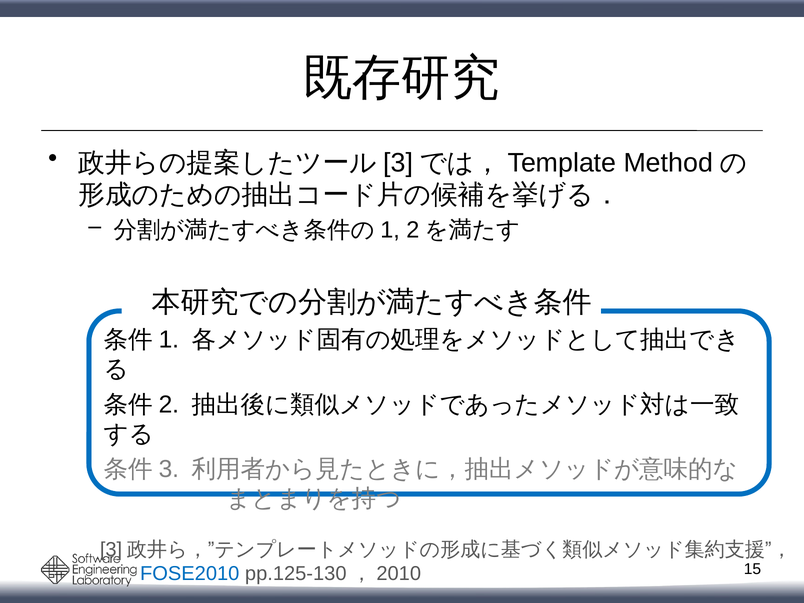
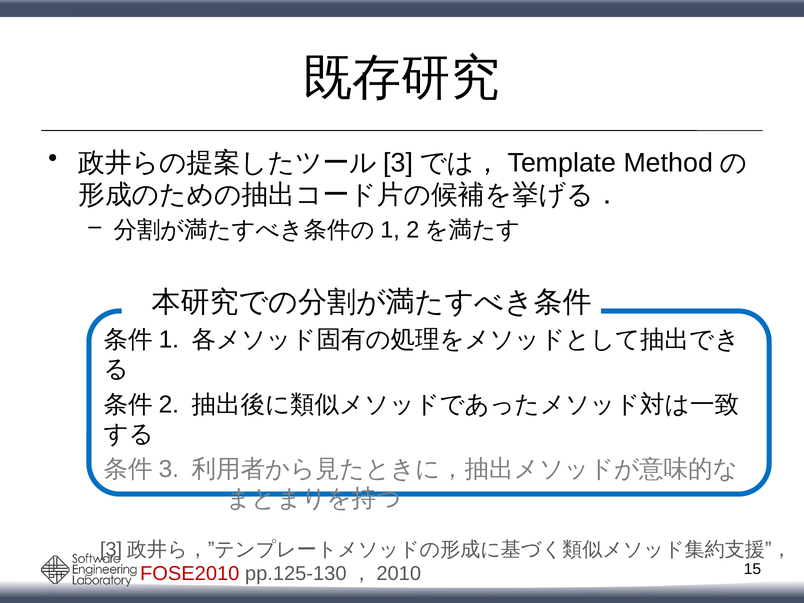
FOSE2010 colour: blue -> red
